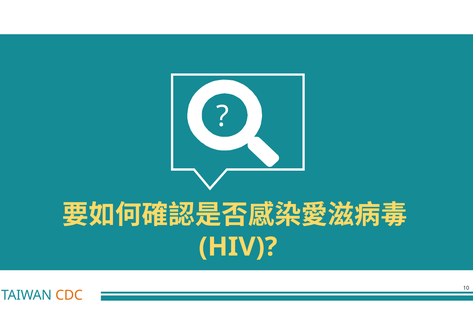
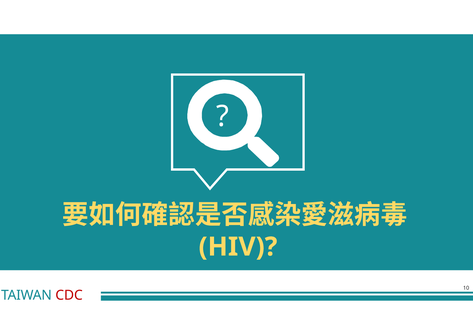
CDC colour: orange -> red
